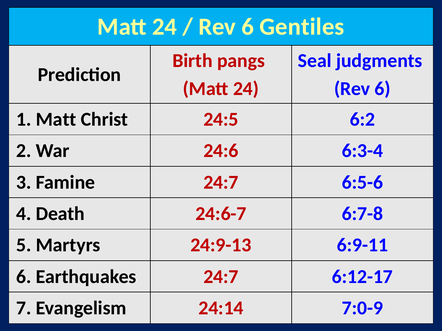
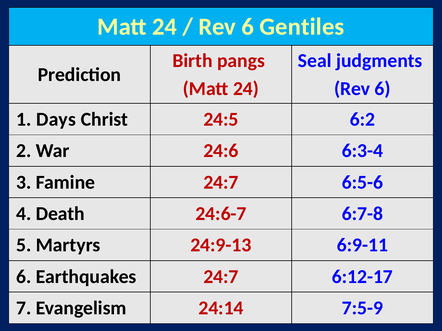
1 Matt: Matt -> Days
7:0-9: 7:0-9 -> 7:5-9
